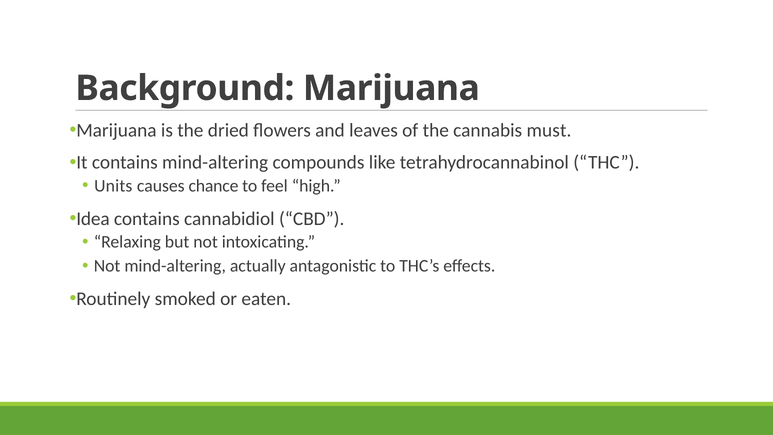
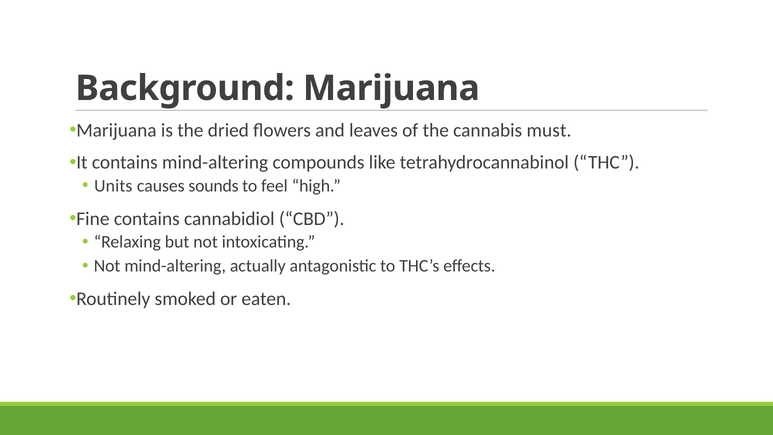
chance: chance -> sounds
Idea: Idea -> Fine
